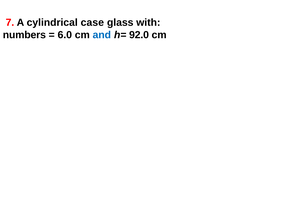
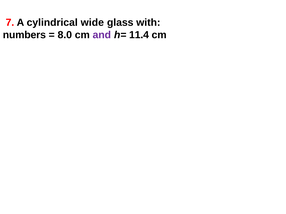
case: case -> wide
6.0: 6.0 -> 8.0
and colour: blue -> purple
92.0: 92.0 -> 11.4
